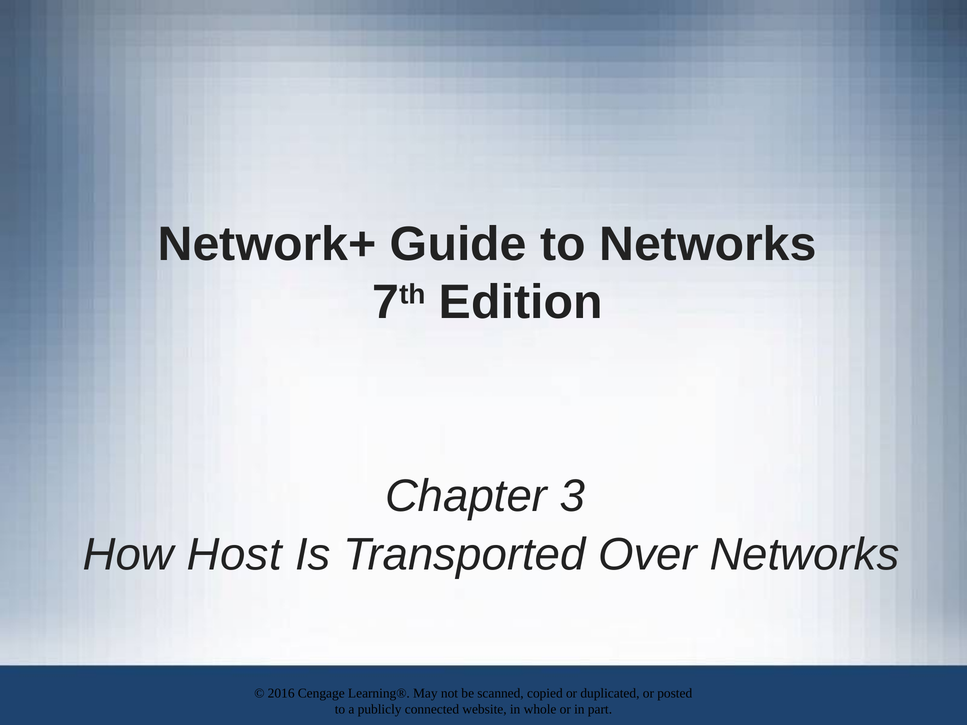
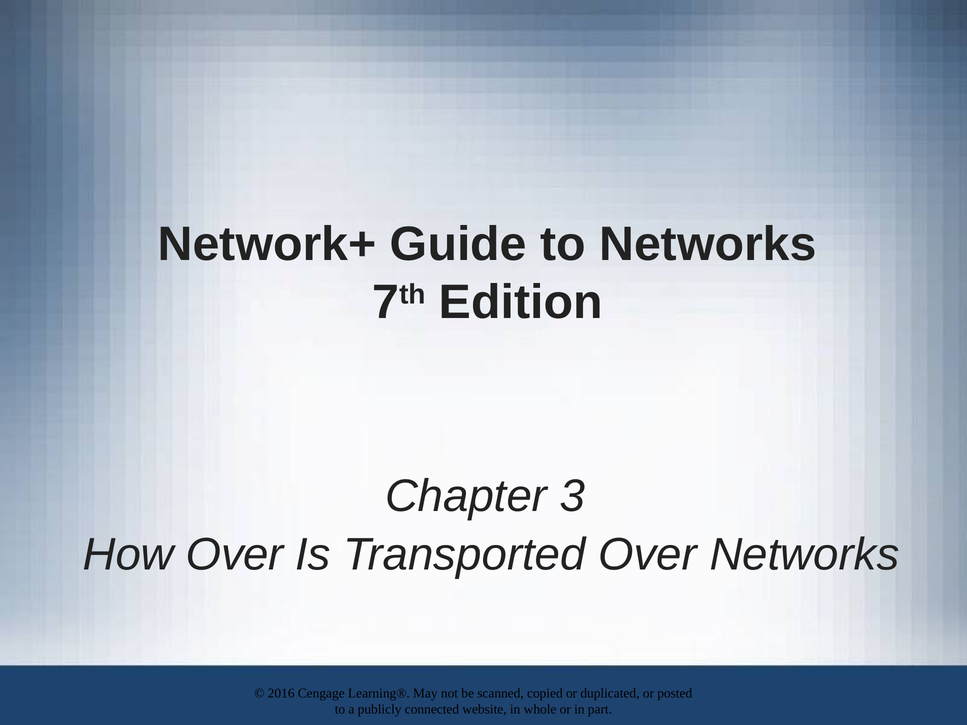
How Host: Host -> Over
